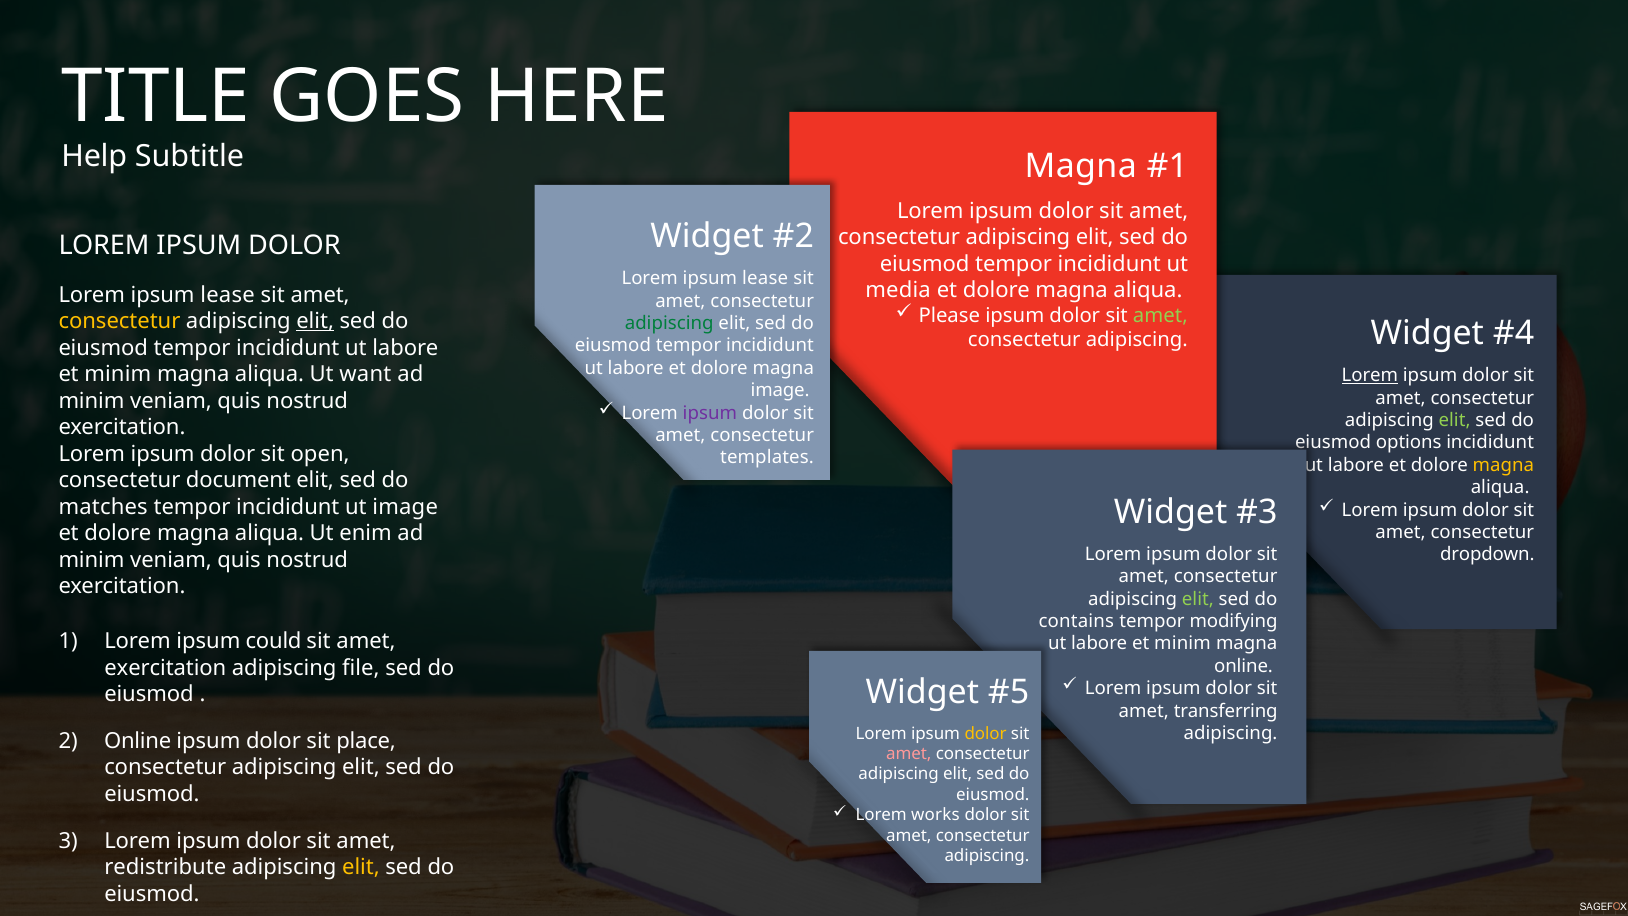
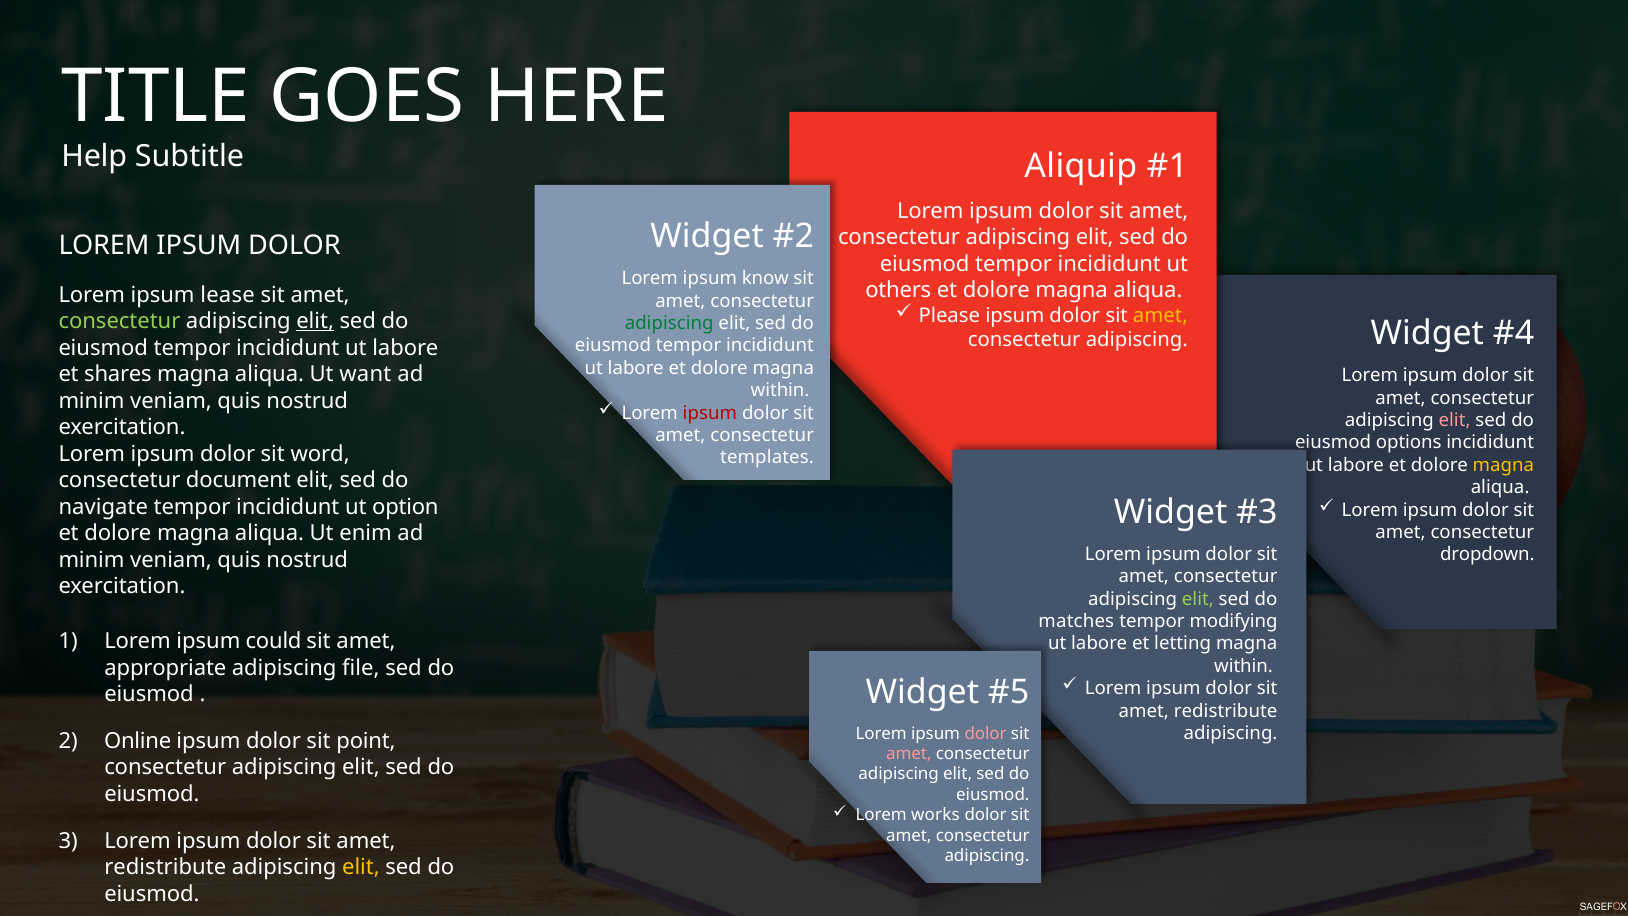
Subtitle Magna: Magna -> Aliquip
lease at (765, 278): lease -> know
media: media -> others
amet at (1160, 316) colour: light green -> yellow
consectetur at (119, 321) colour: yellow -> light green
minim at (118, 374): minim -> shares
Lorem at (1370, 375) underline: present -> none
image at (780, 390): image -> within
ipsum at (710, 413) colour: purple -> red
elit at (1455, 420) colour: light green -> pink
open: open -> word
matches: matches -> navigate
ut image: image -> option
contains: contains -> matches
minim at (1183, 644): minim -> letting
online at (1244, 666): online -> within
exercitation at (165, 668): exercitation -> appropriate
transferring at (1226, 711): transferring -> redistribute
dolor at (986, 733) colour: yellow -> pink
place: place -> point
